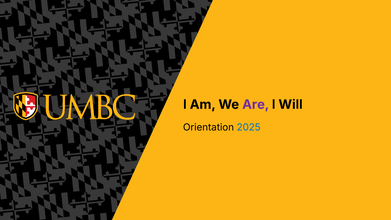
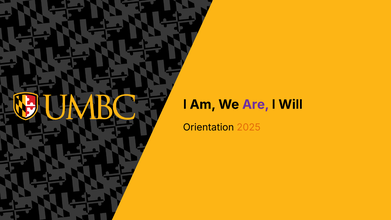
2025 colour: blue -> orange
